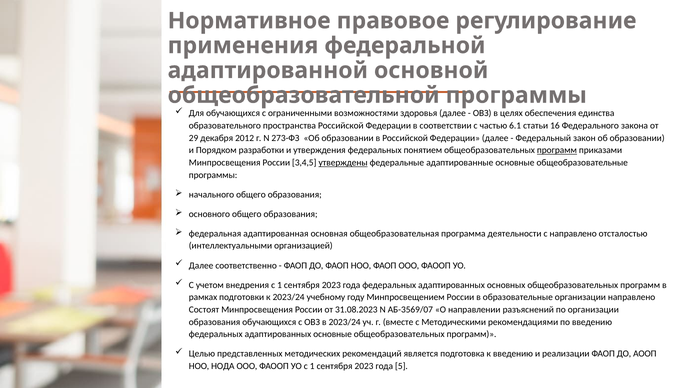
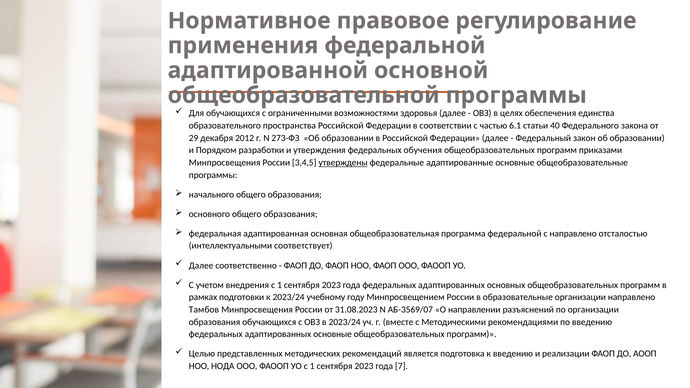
16: 16 -> 40
понятием: понятием -> обучения
программ at (557, 150) underline: present -> none
программа деятельности: деятельности -> федеральной
организацией: организацией -> соответствует
Состоят: Состоят -> Тамбов
5: 5 -> 7
